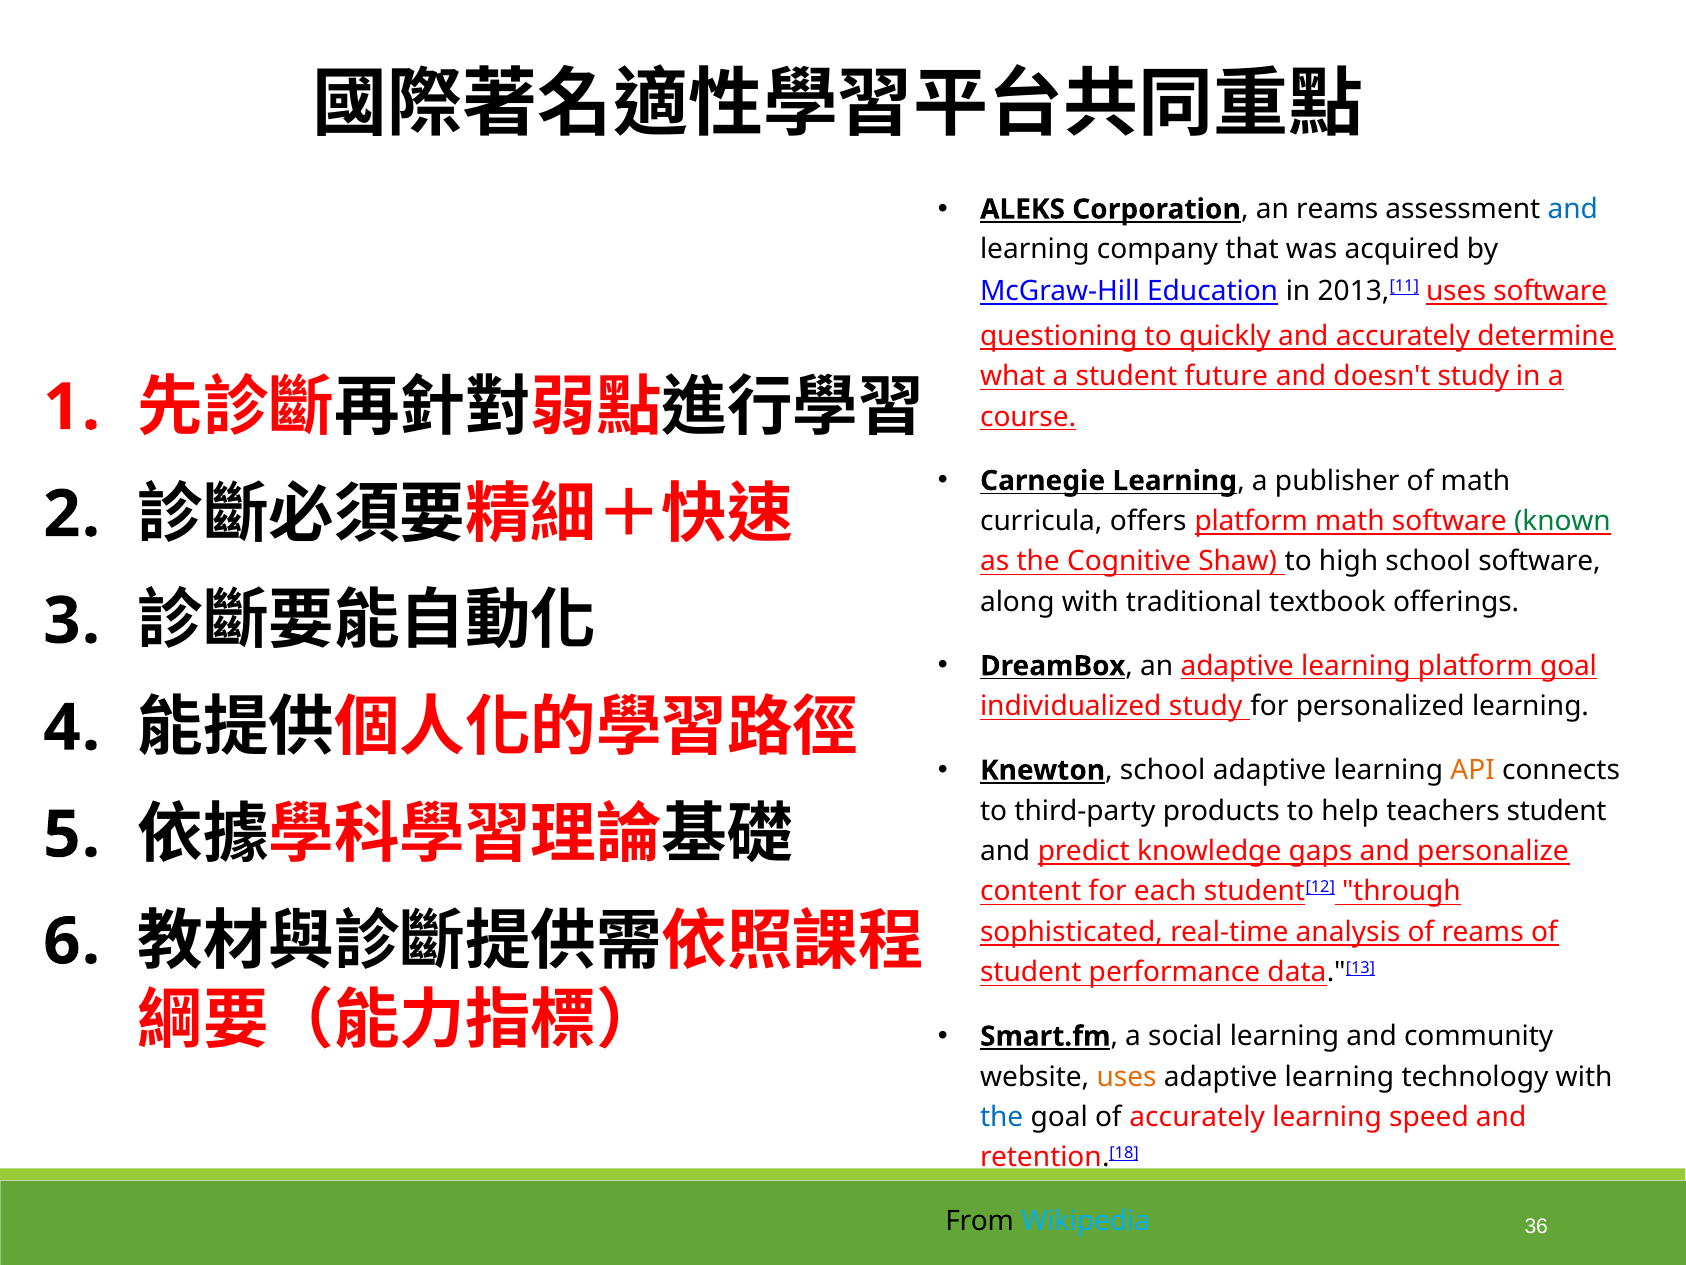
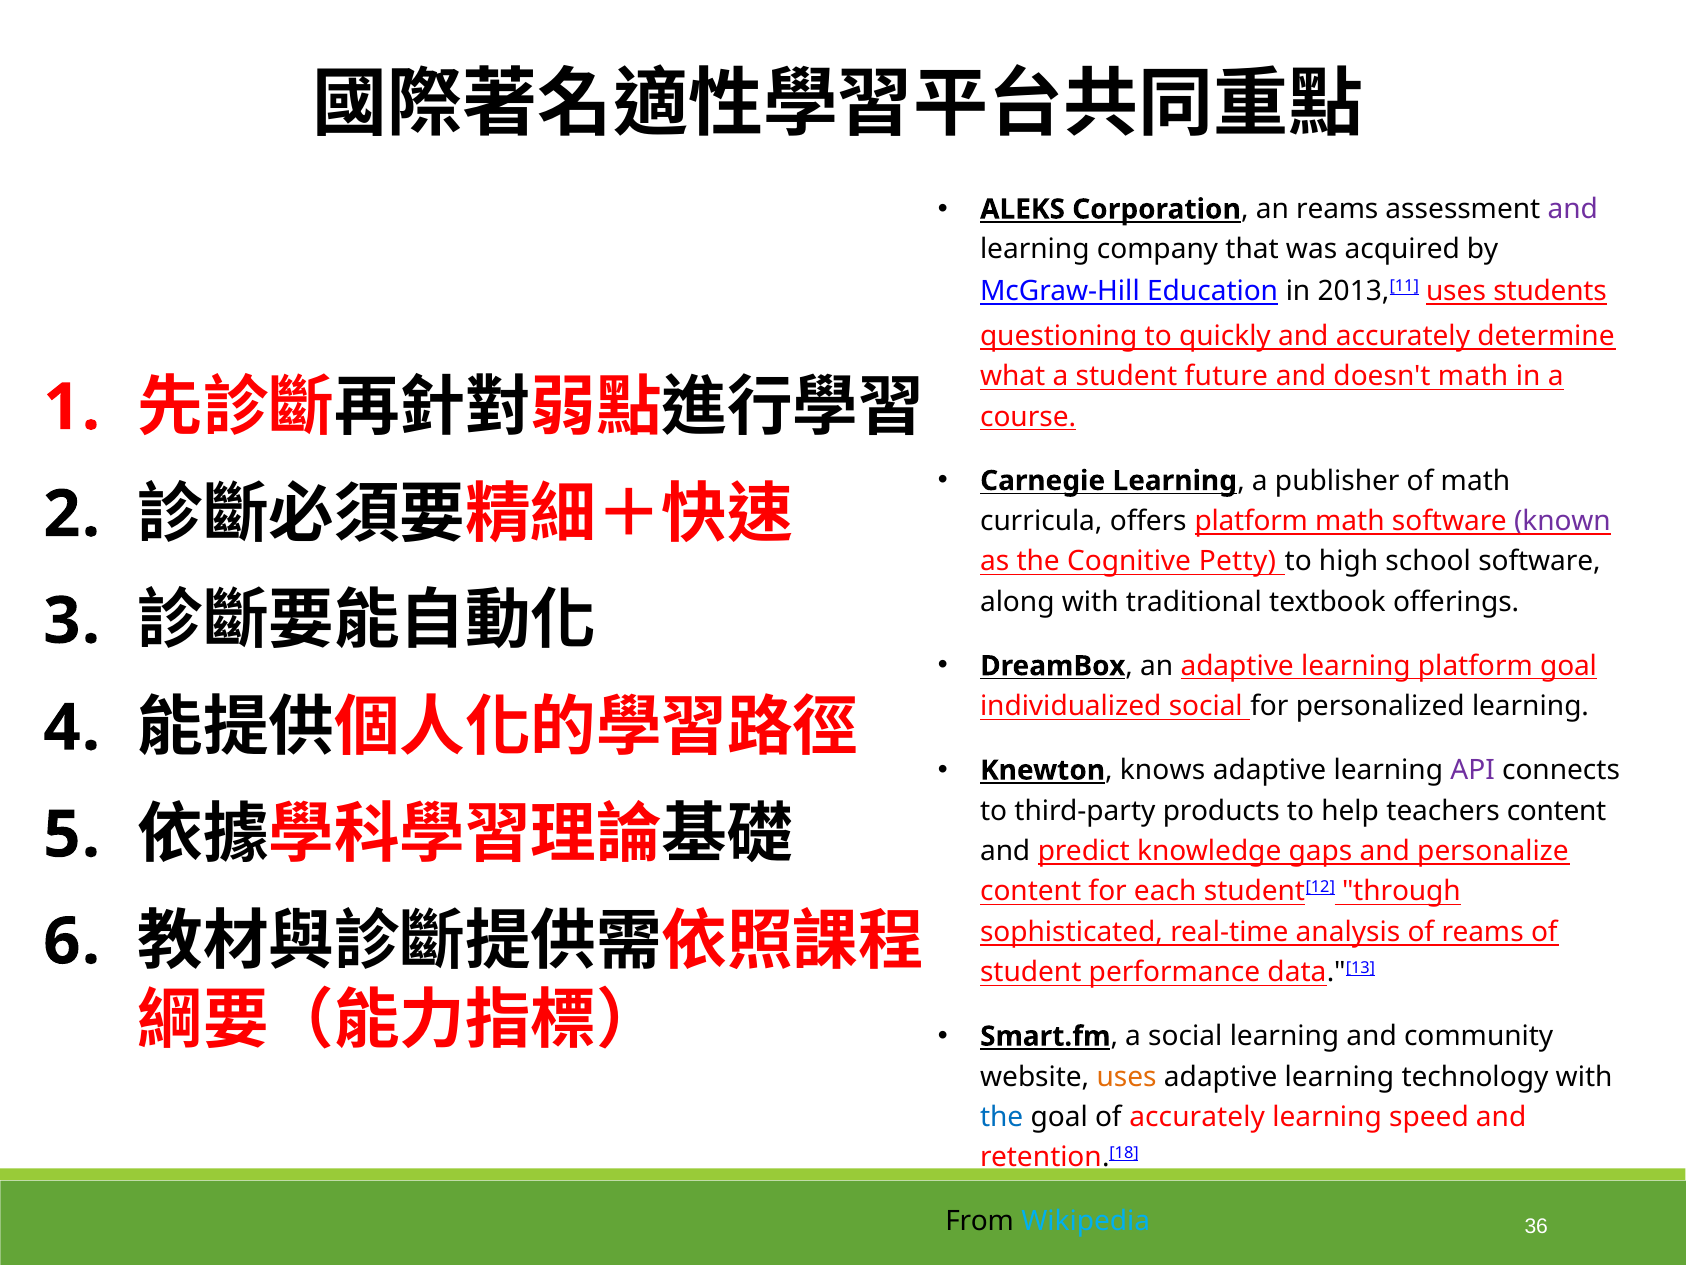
and at (1573, 209) colour: blue -> purple
uses software: software -> students
doesn't study: study -> math
known colour: green -> purple
Shaw: Shaw -> Petty
individualized study: study -> social
Knewton school: school -> knows
API colour: orange -> purple
teachers student: student -> content
